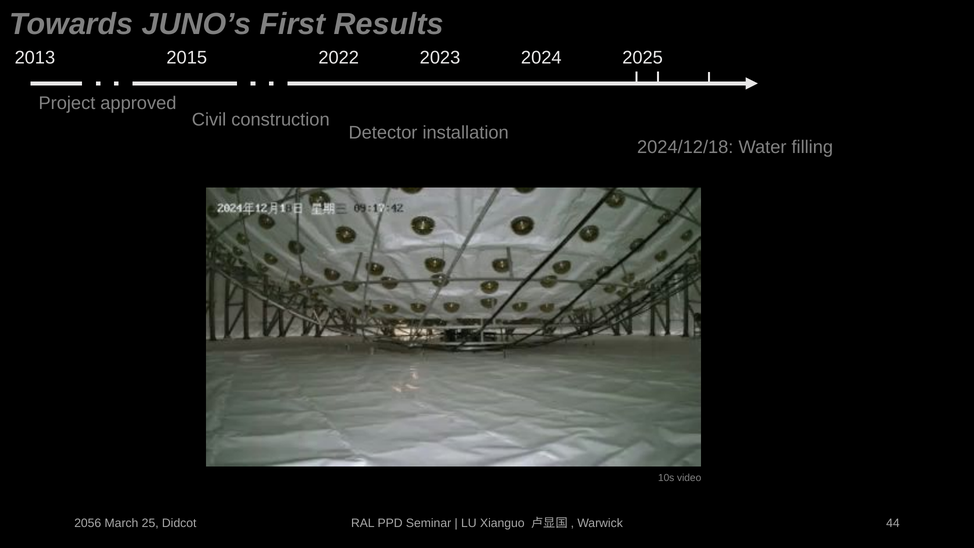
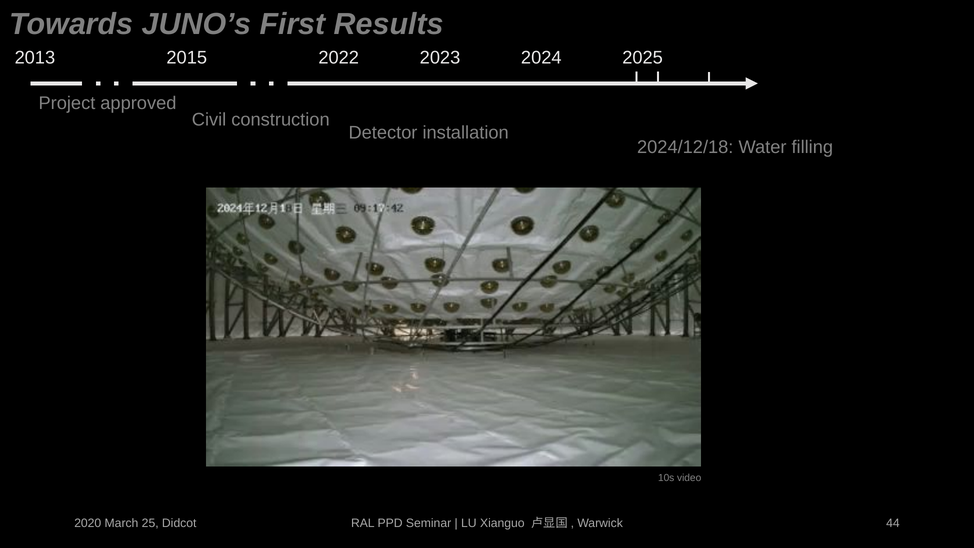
2056: 2056 -> 2020
